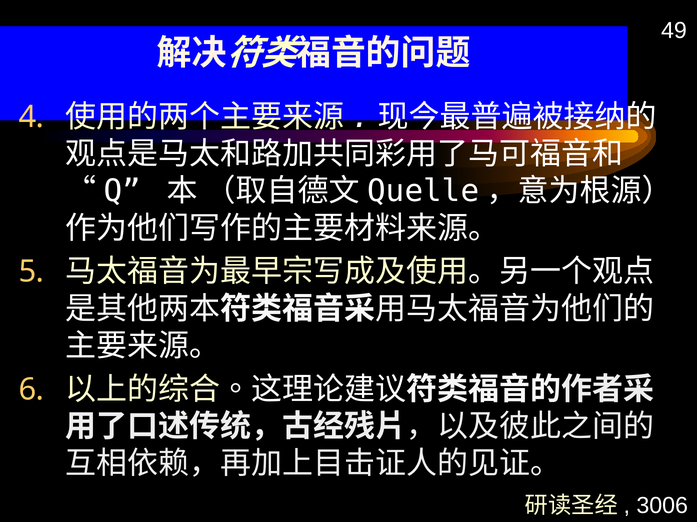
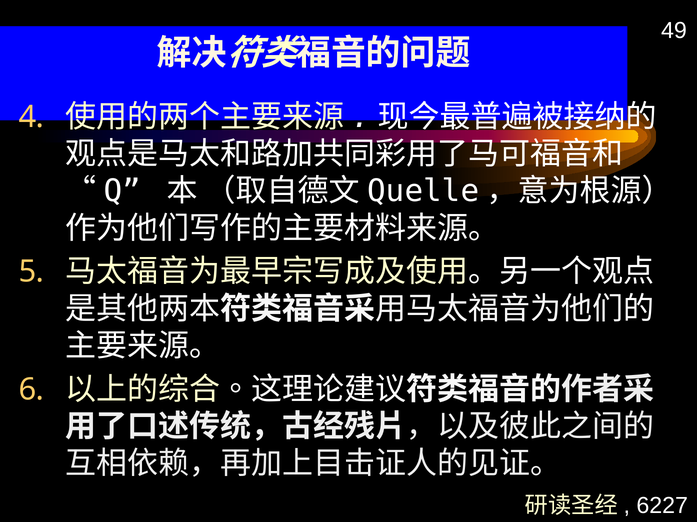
3006: 3006 -> 6227
